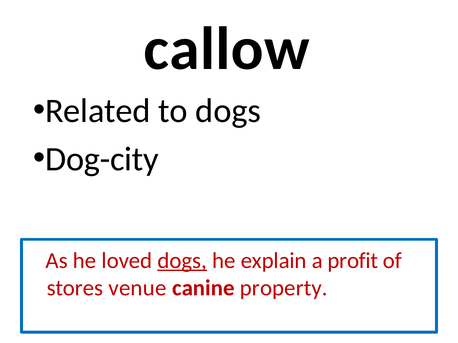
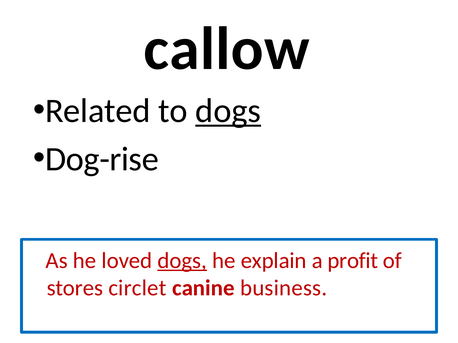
dogs at (228, 111) underline: none -> present
Dog-city: Dog-city -> Dog-rise
venue: venue -> circlet
property: property -> business
